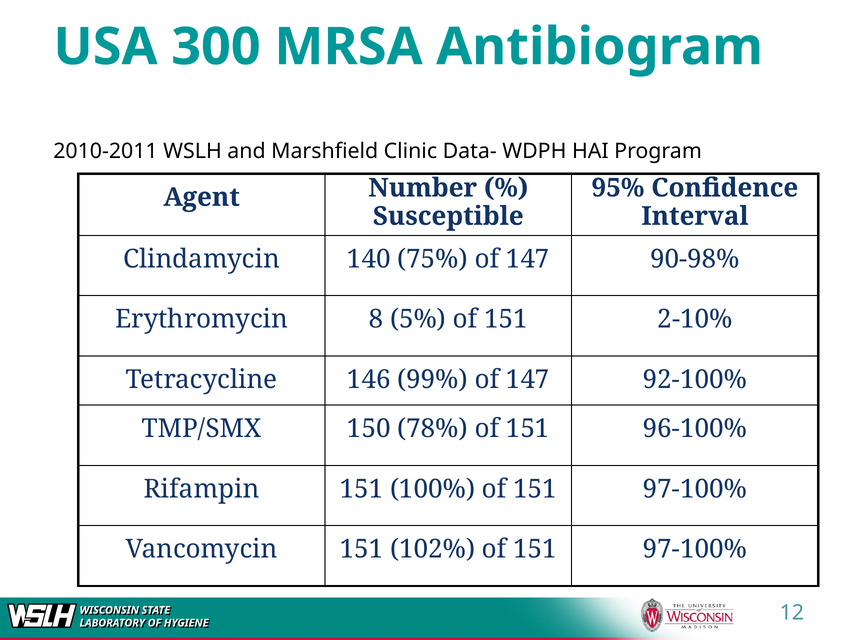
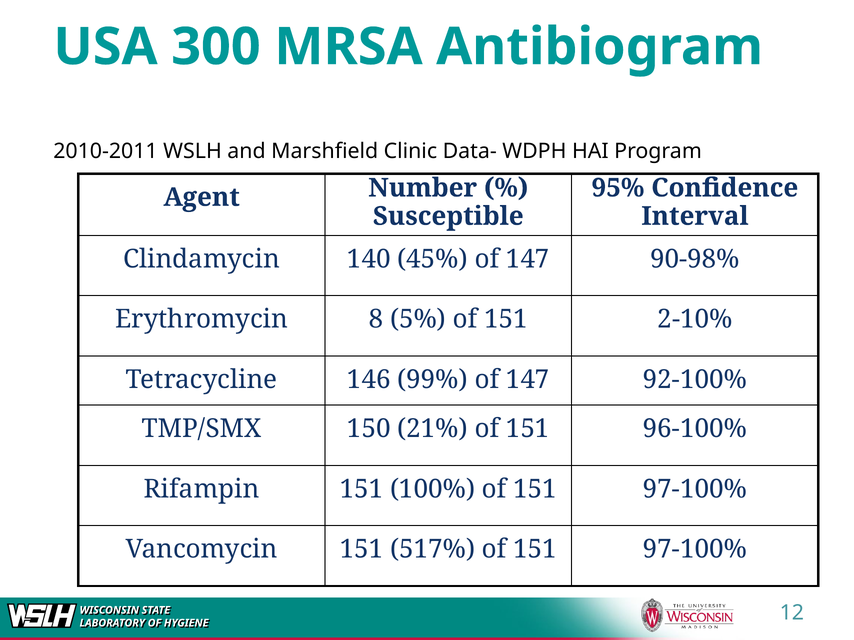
75%: 75% -> 45%
78%: 78% -> 21%
102%: 102% -> 517%
